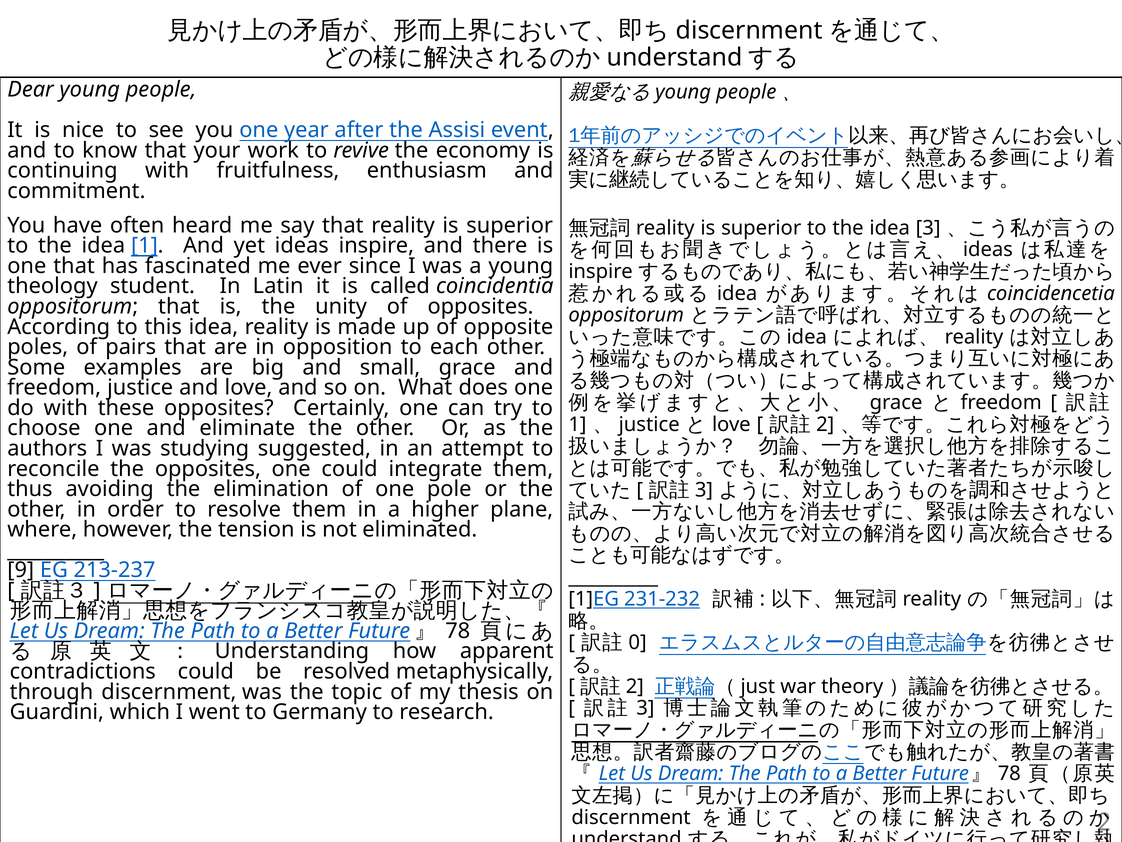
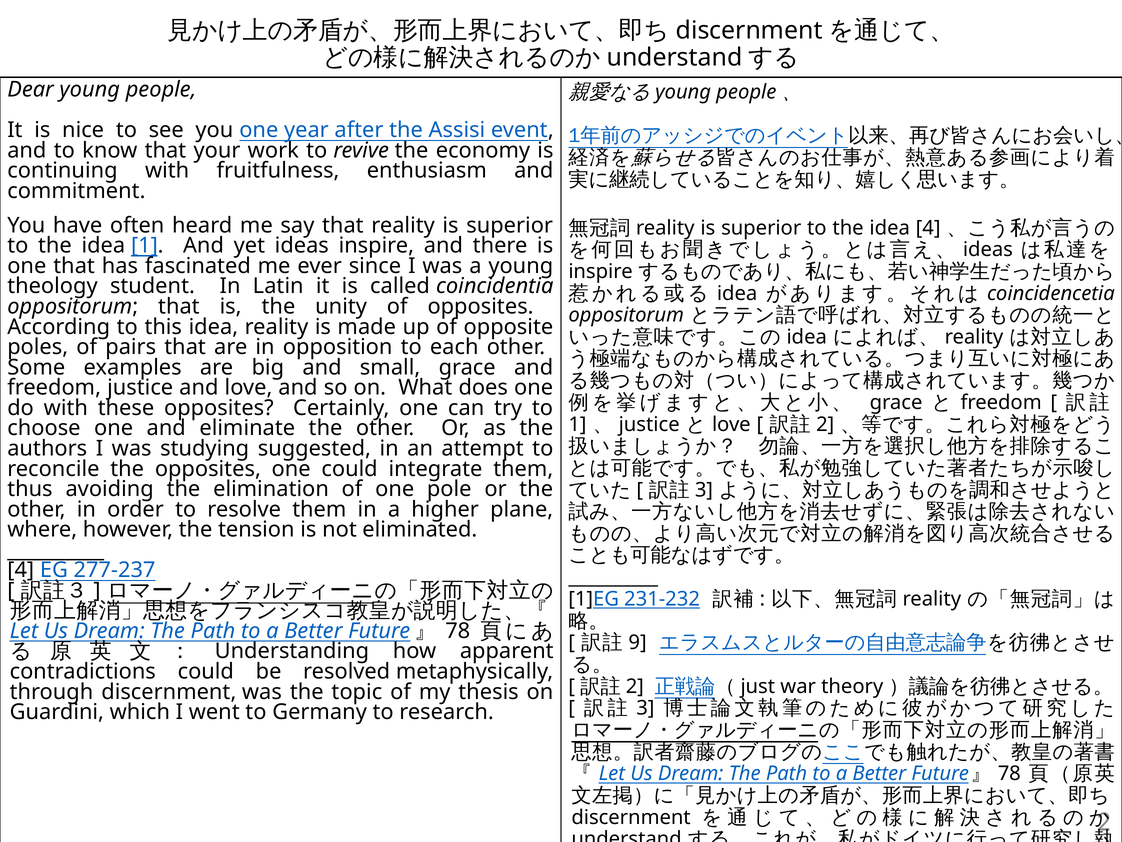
idea 3: 3 -> 4
9 at (21, 570): 9 -> 4
213-237: 213-237 -> 277-237
0: 0 -> 9
